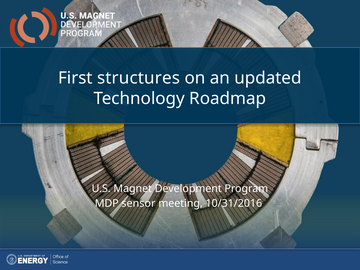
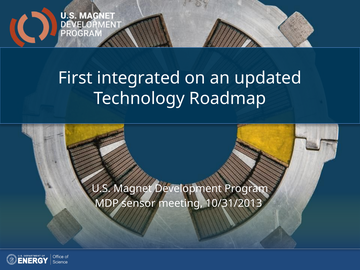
structures: structures -> integrated
10/31/2016: 10/31/2016 -> 10/31/2013
